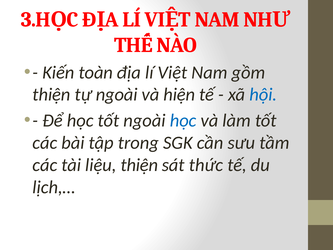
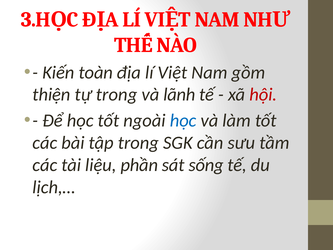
tự ngoài: ngoài -> trong
hiện: hiện -> lãnh
hội colour: blue -> red
liệu thiện: thiện -> phần
thức: thức -> sống
